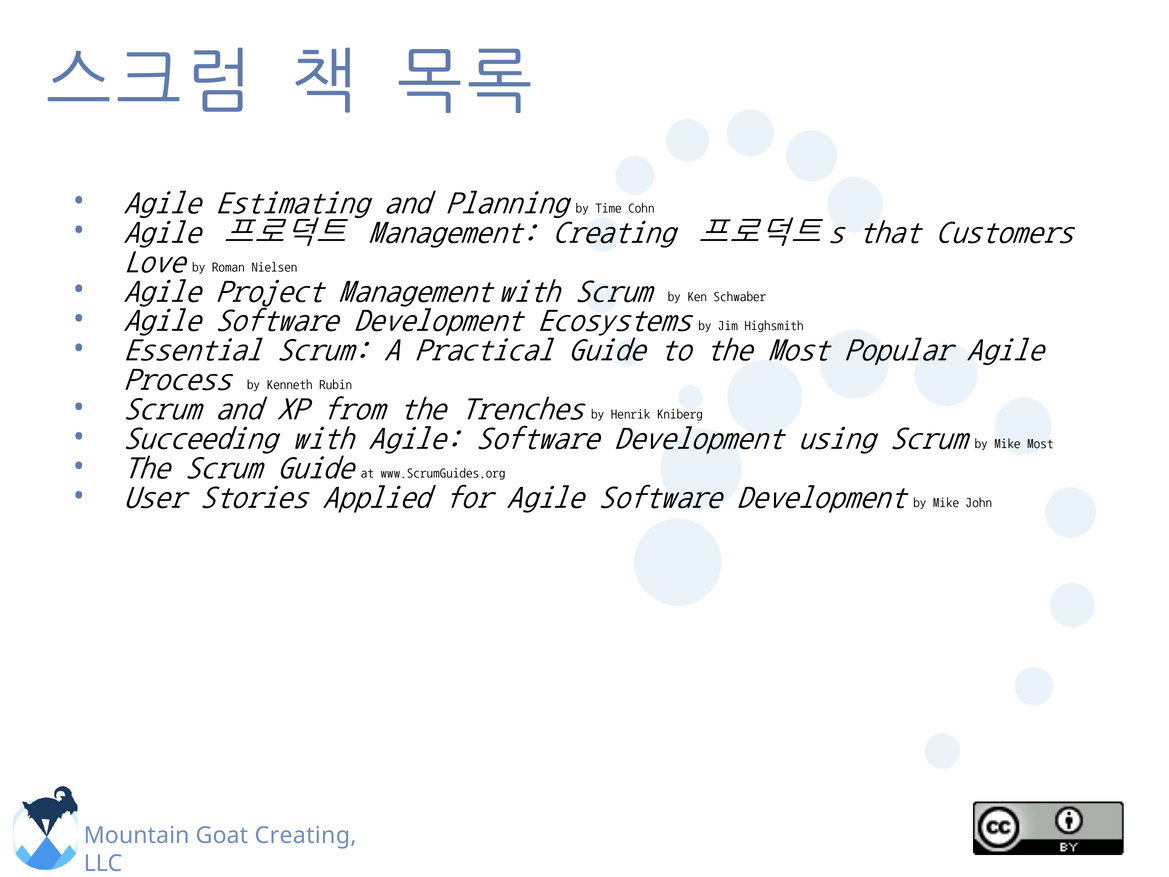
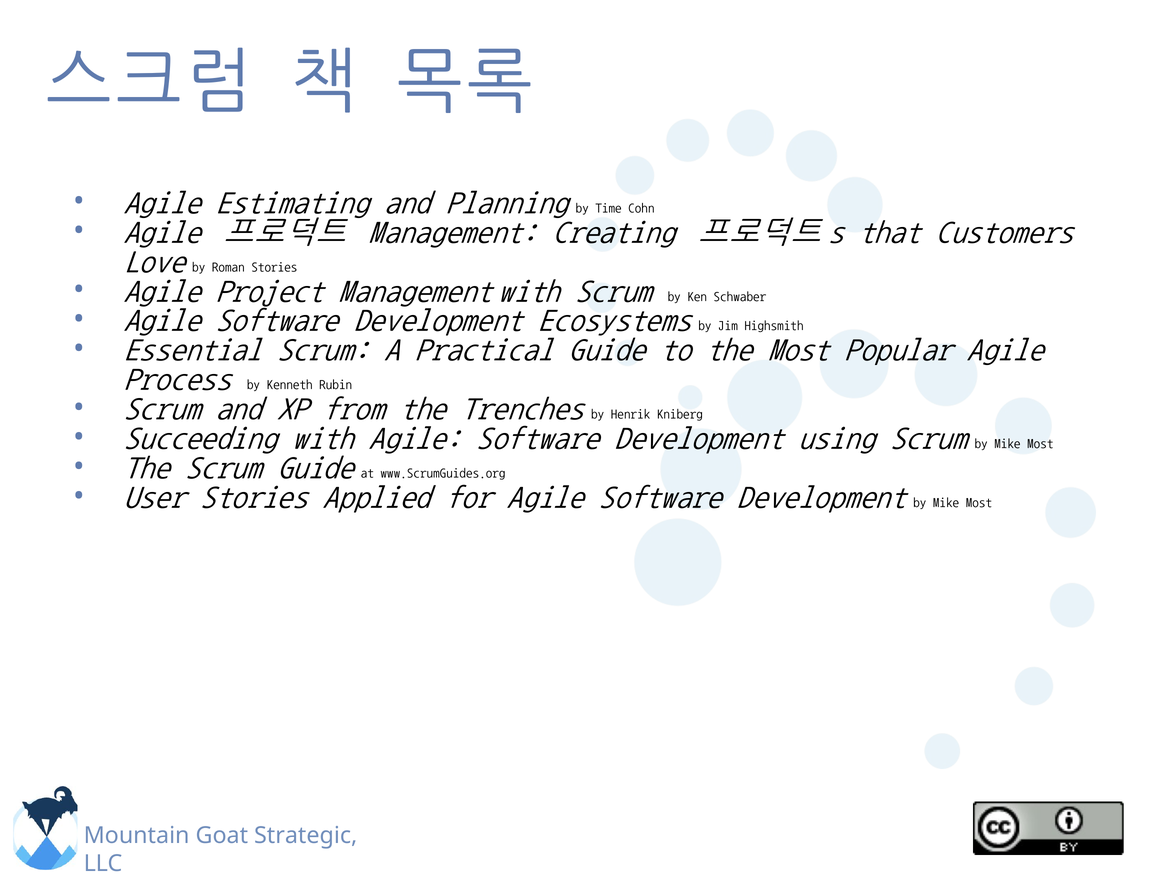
Roman Nielsen: Nielsen -> Stories
Development by Mike John: John -> Most
Creating at (306, 835): Creating -> Strategic
